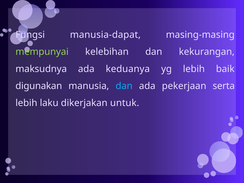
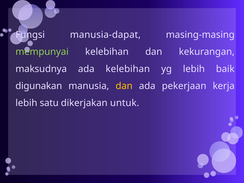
ada keduanya: keduanya -> kelebihan
dan at (124, 86) colour: light blue -> yellow
serta: serta -> kerja
laku: laku -> satu
